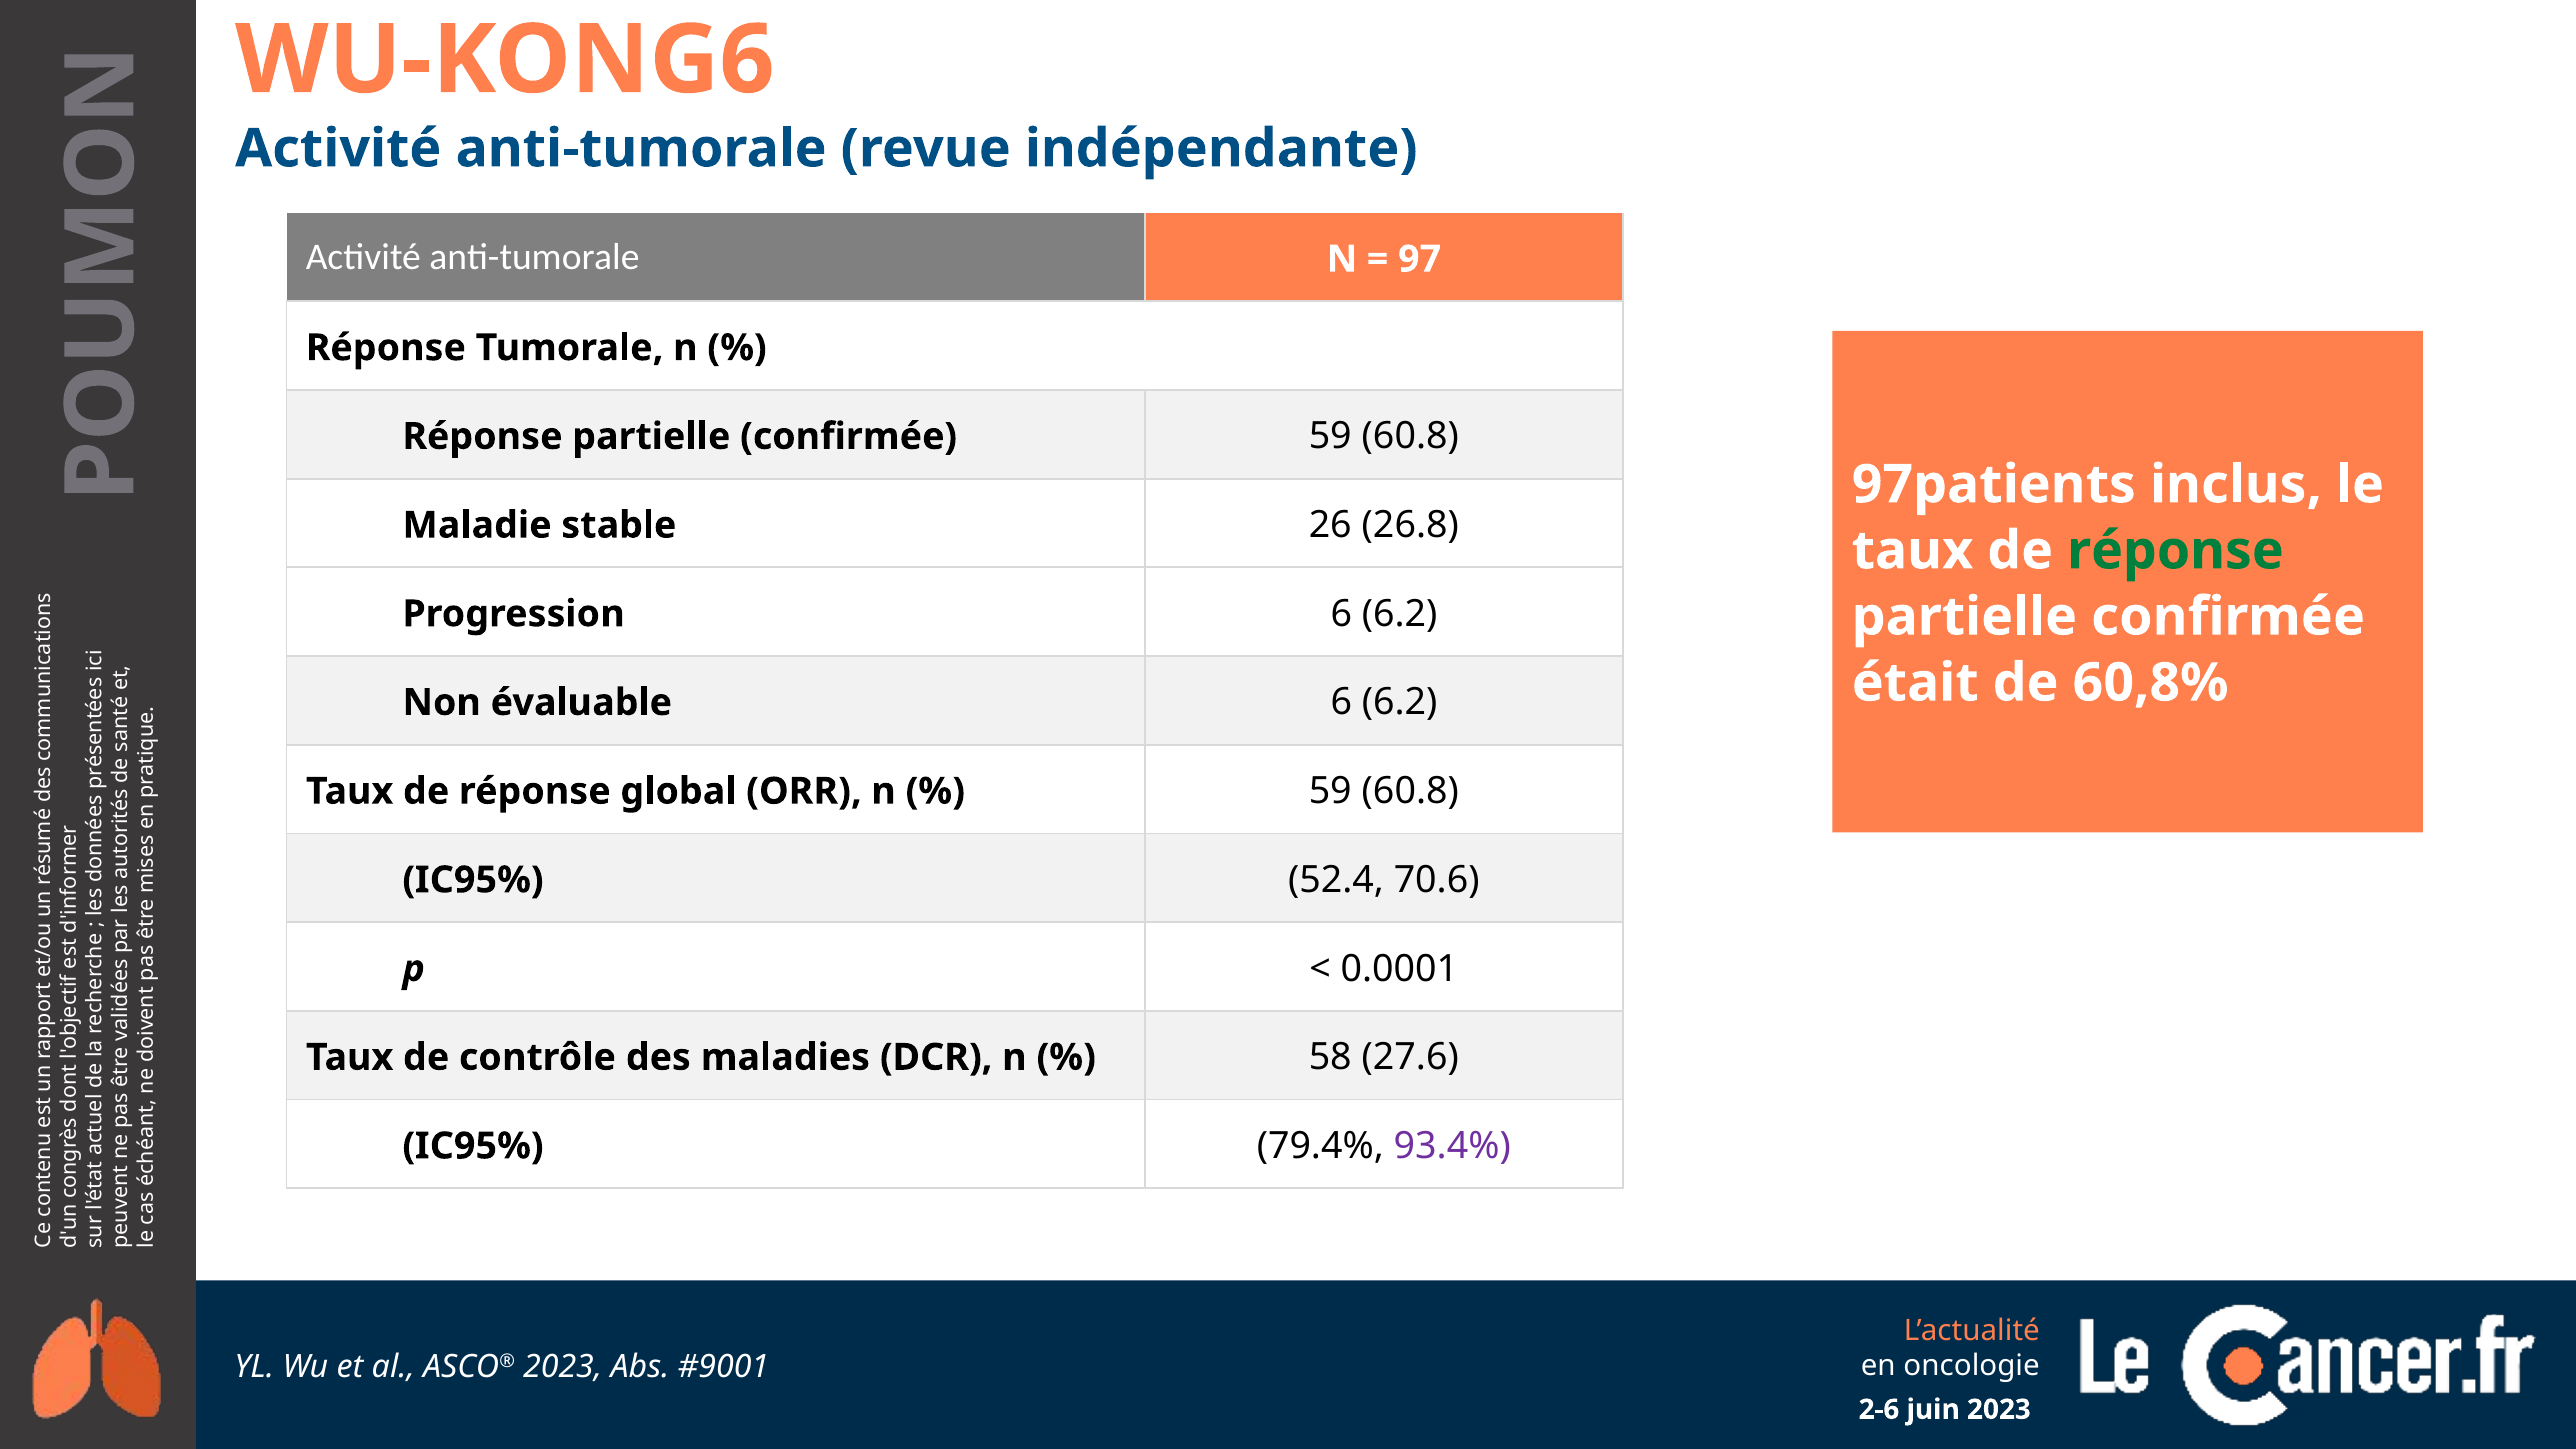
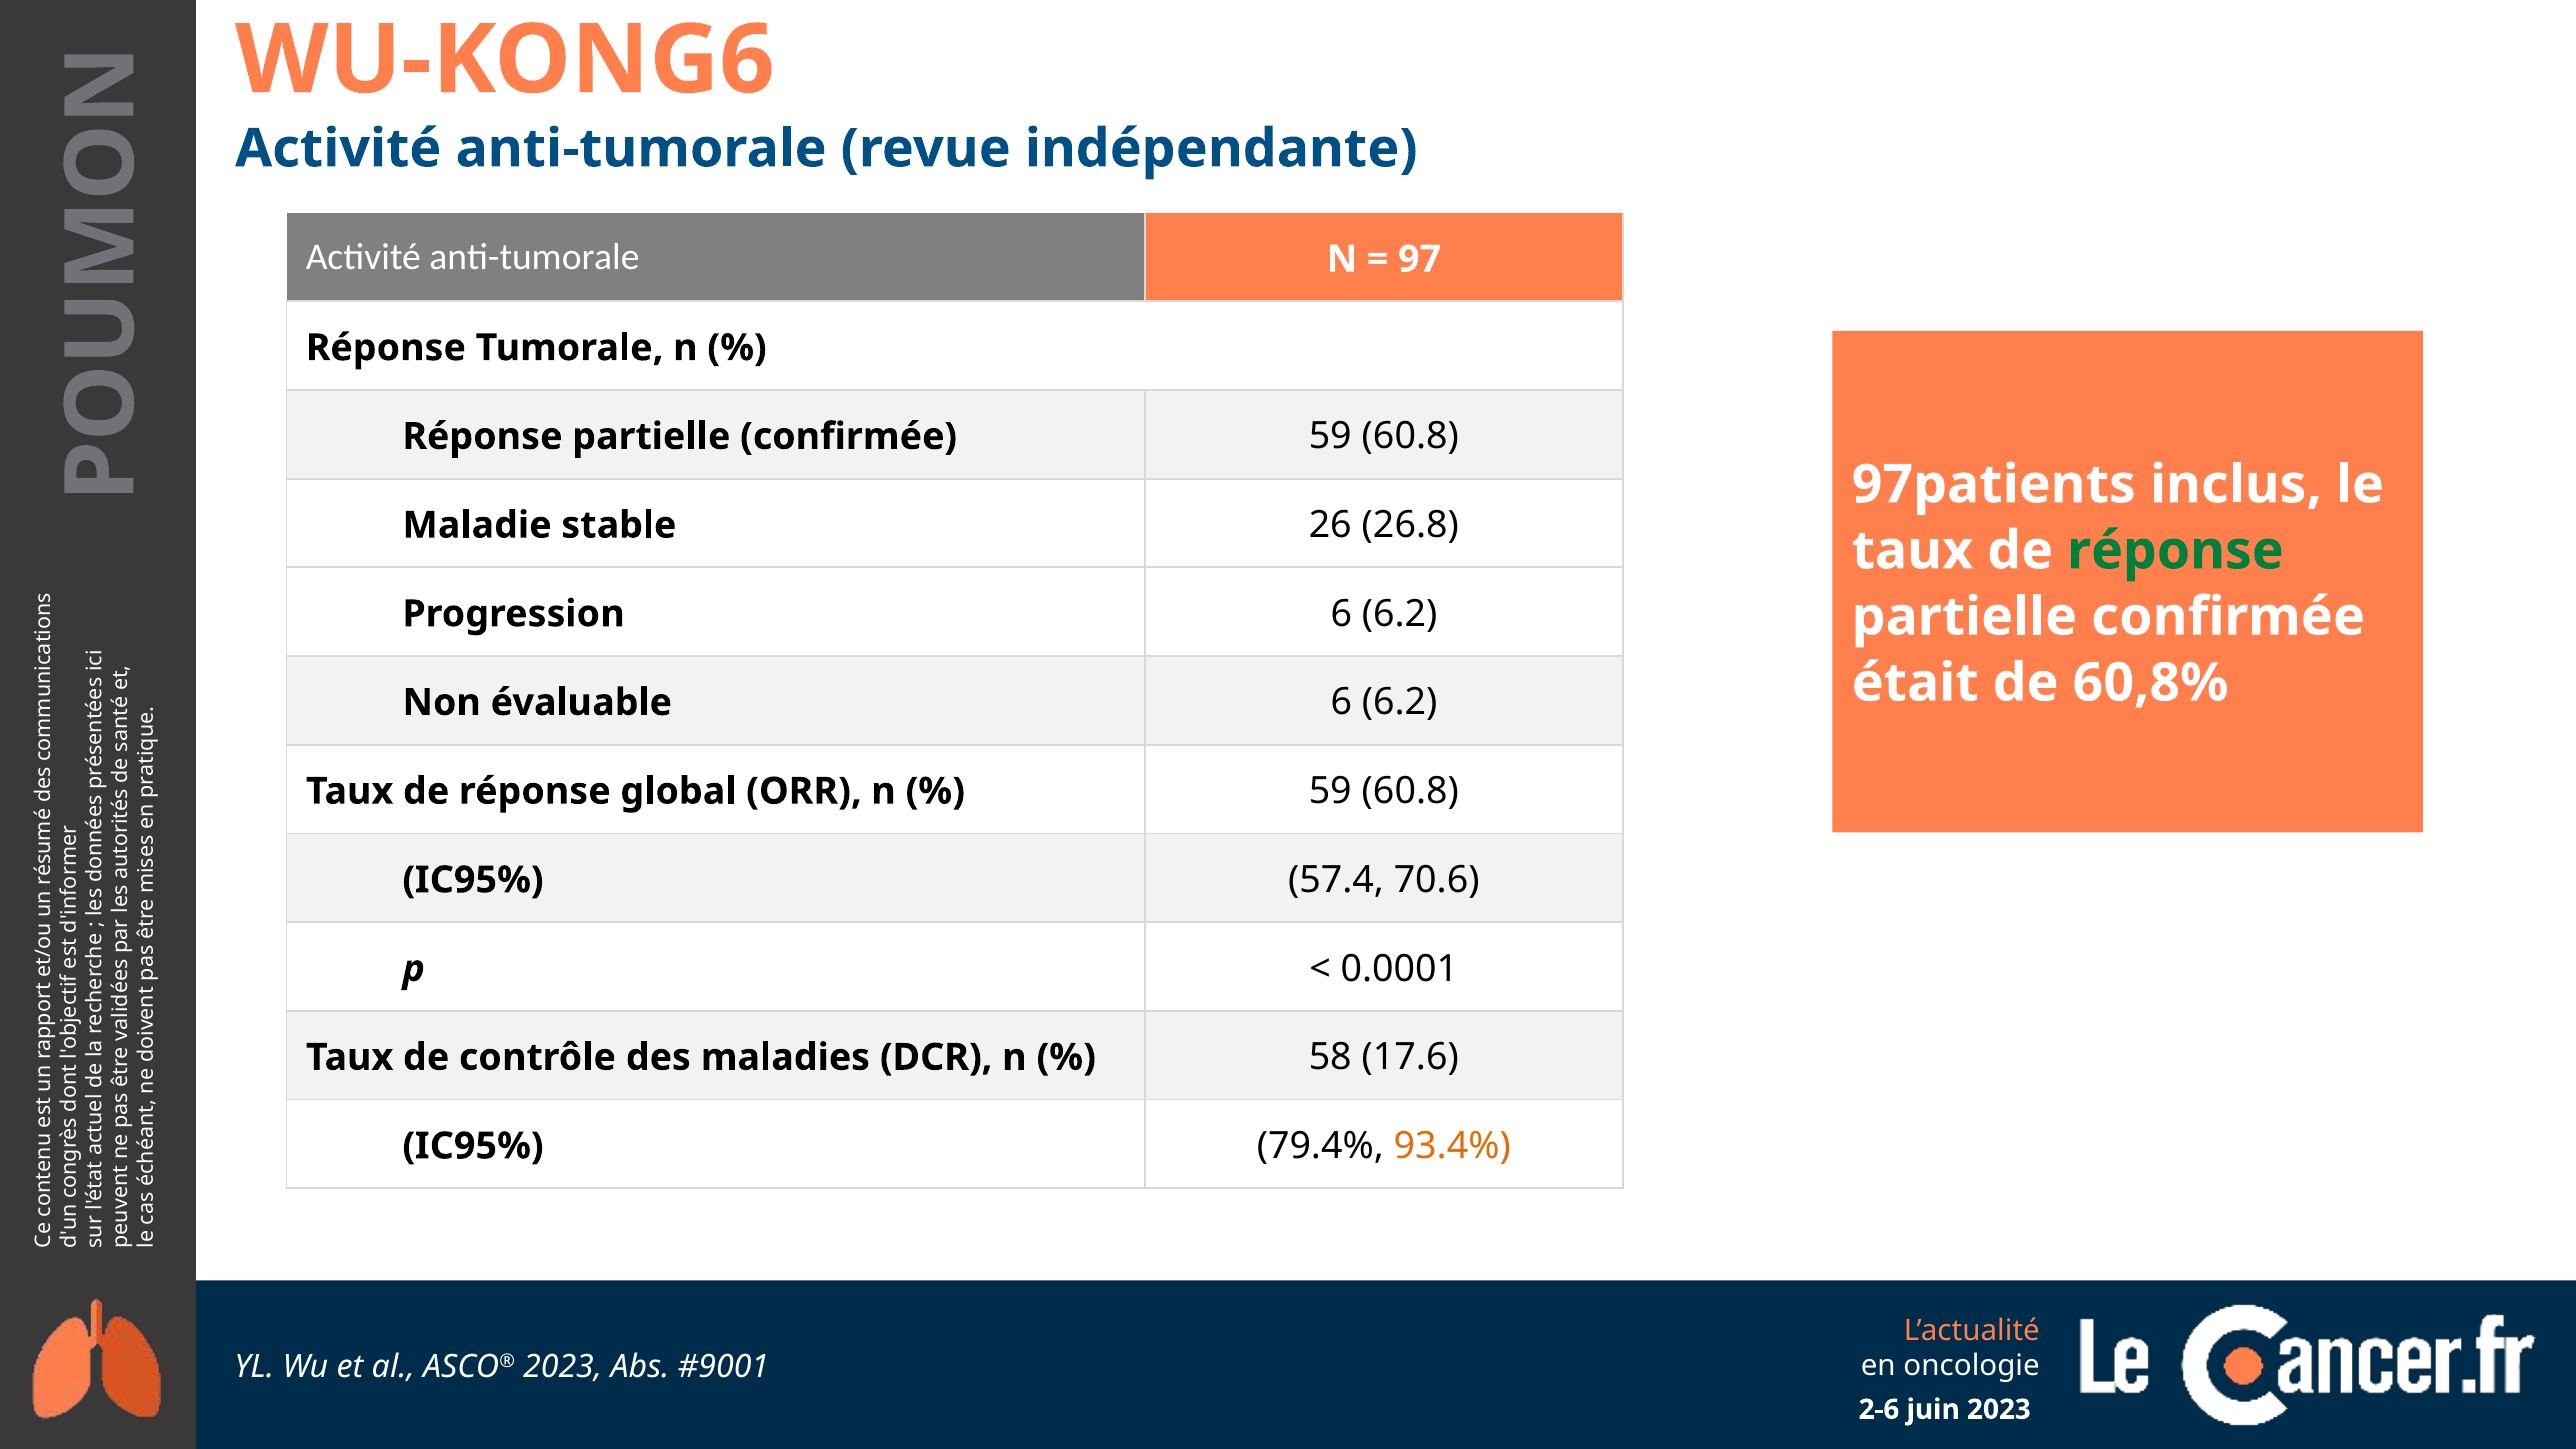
52.4: 52.4 -> 57.4
27.6: 27.6 -> 17.6
93.4% colour: purple -> orange
